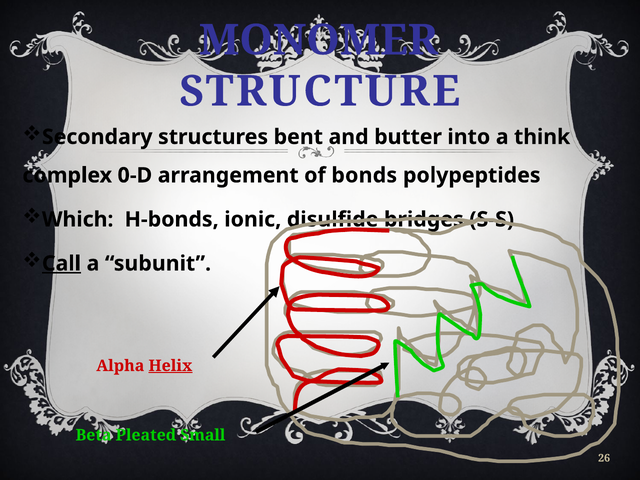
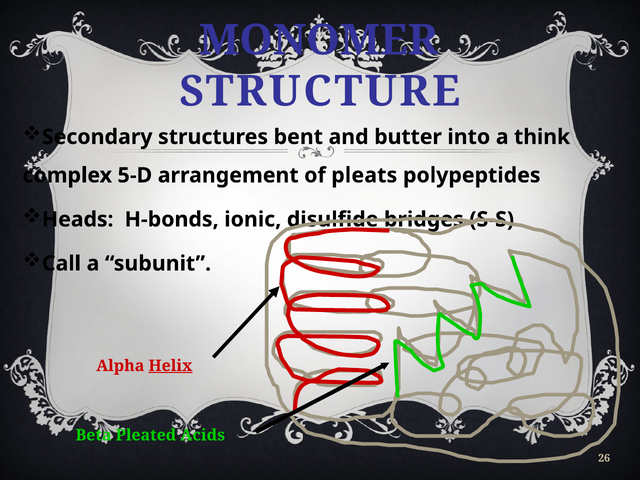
0-D: 0-D -> 5-D
bonds: bonds -> pleats
Which: Which -> Heads
Call underline: present -> none
Small: Small -> Acids
